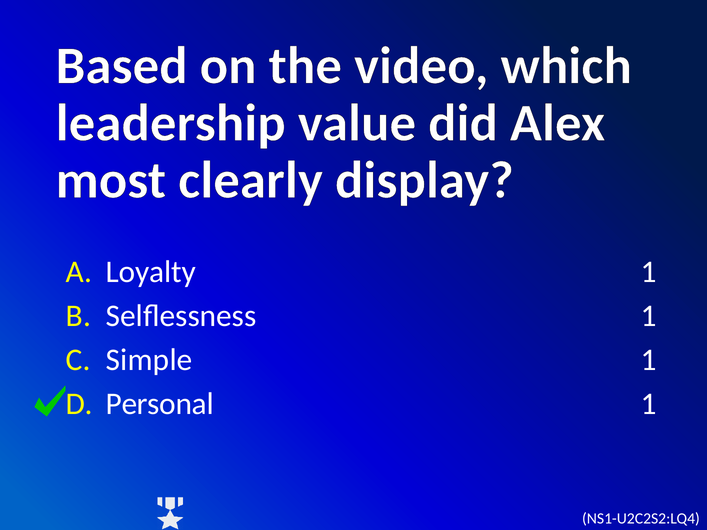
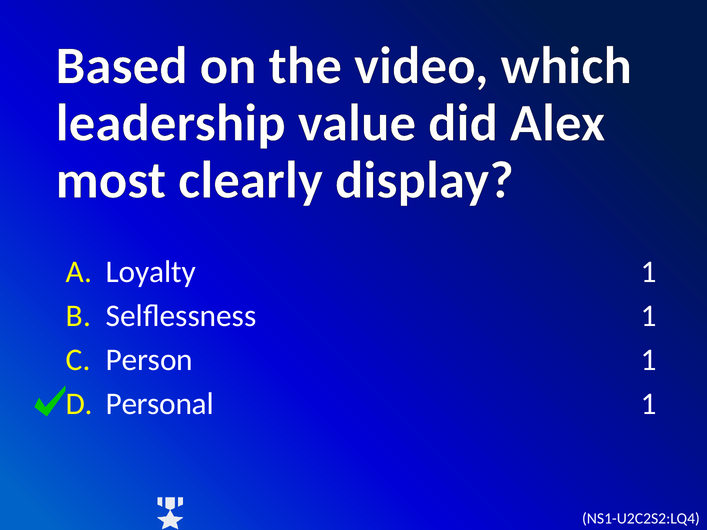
Simple: Simple -> Person
